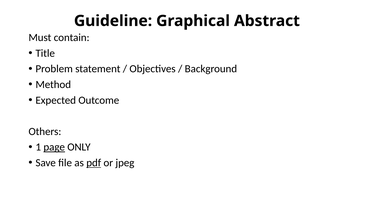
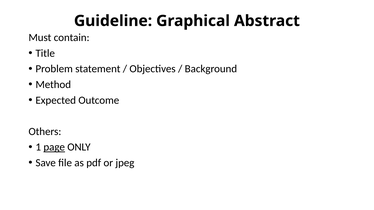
pdf underline: present -> none
